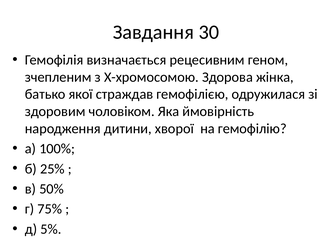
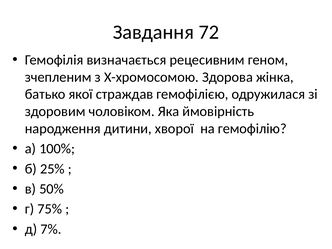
30: 30 -> 72
5%: 5% -> 7%
